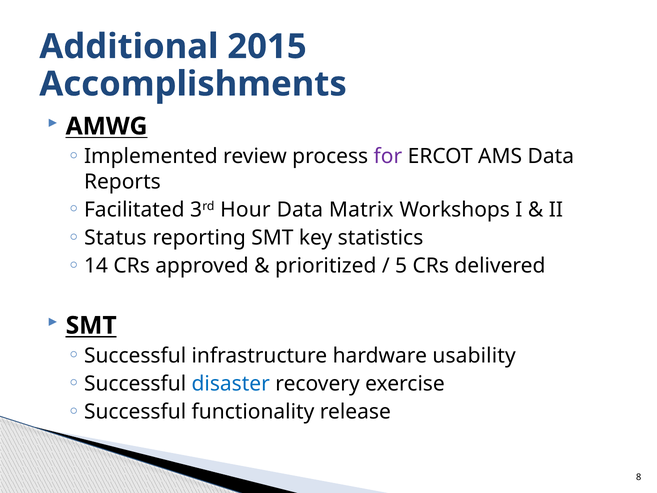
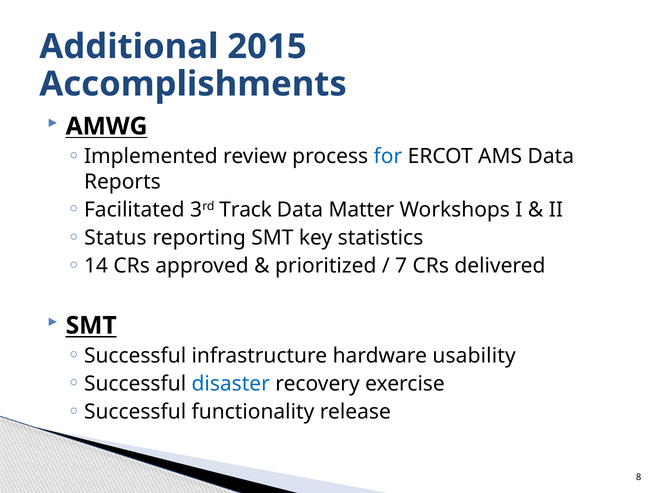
for colour: purple -> blue
Hour: Hour -> Track
Matrix: Matrix -> Matter
5: 5 -> 7
